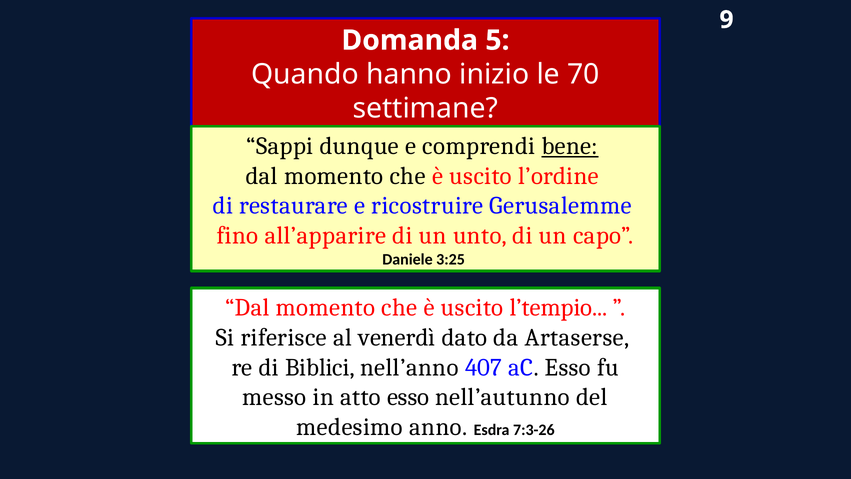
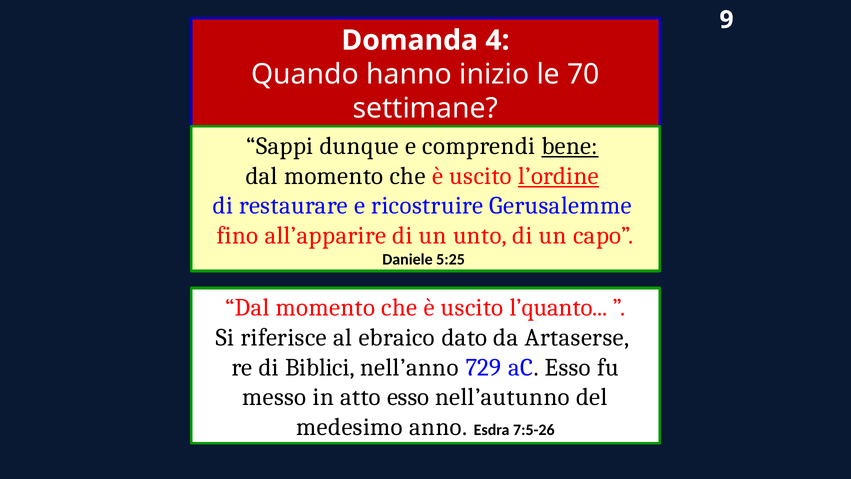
5: 5 -> 4
l’ordine underline: none -> present
3:25: 3:25 -> 5:25
l’tempio: l’tempio -> l’quanto
venerdì: venerdì -> ebraico
407: 407 -> 729
7:3-26: 7:3-26 -> 7:5-26
